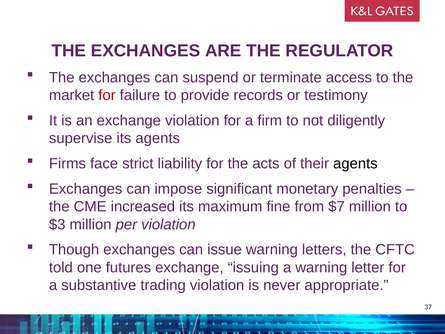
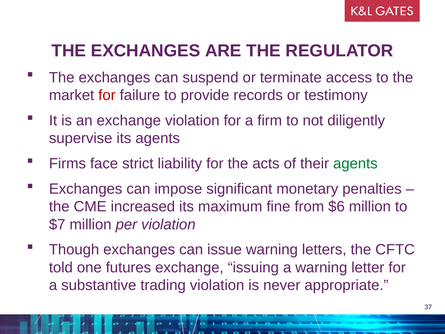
agents at (355, 164) colour: black -> green
$7: $7 -> $6
$3: $3 -> $7
